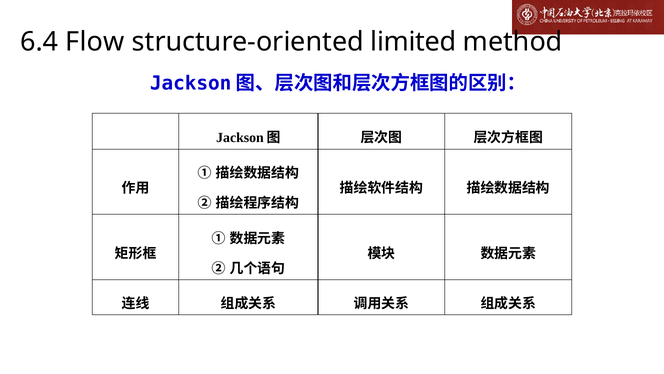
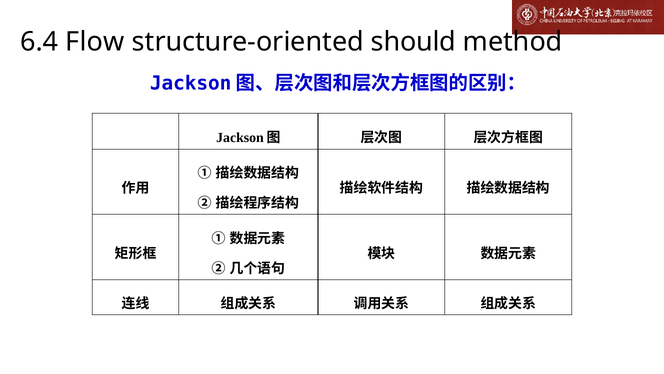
limited: limited -> should
